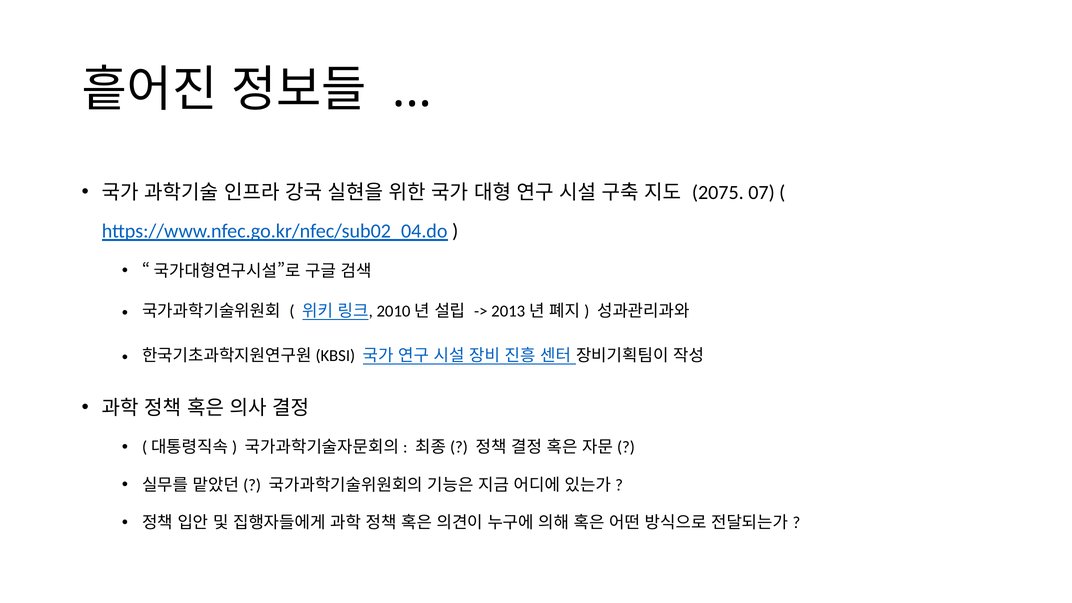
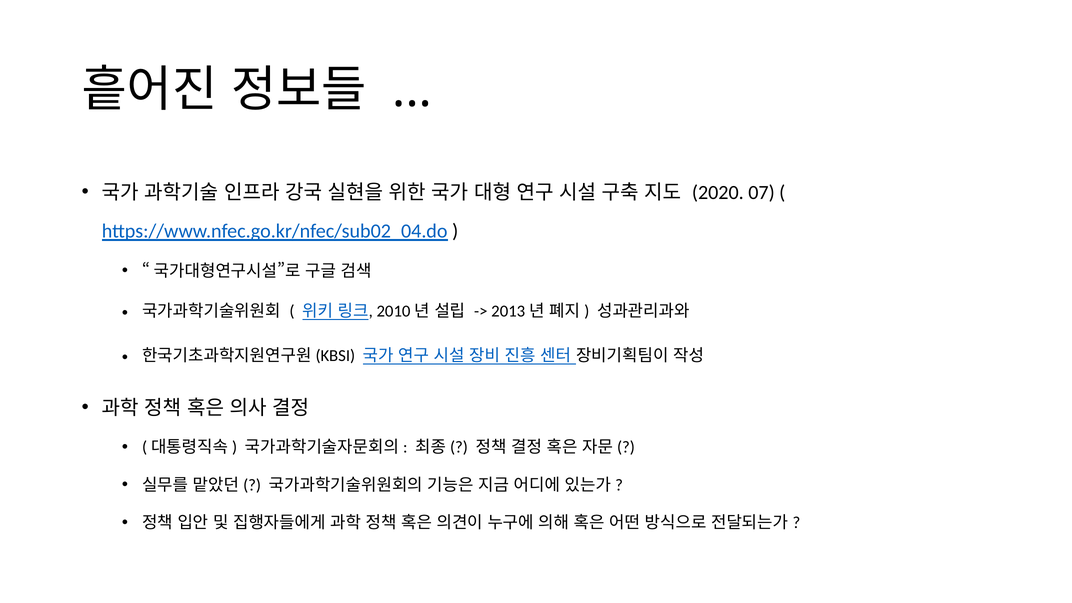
2075: 2075 -> 2020
